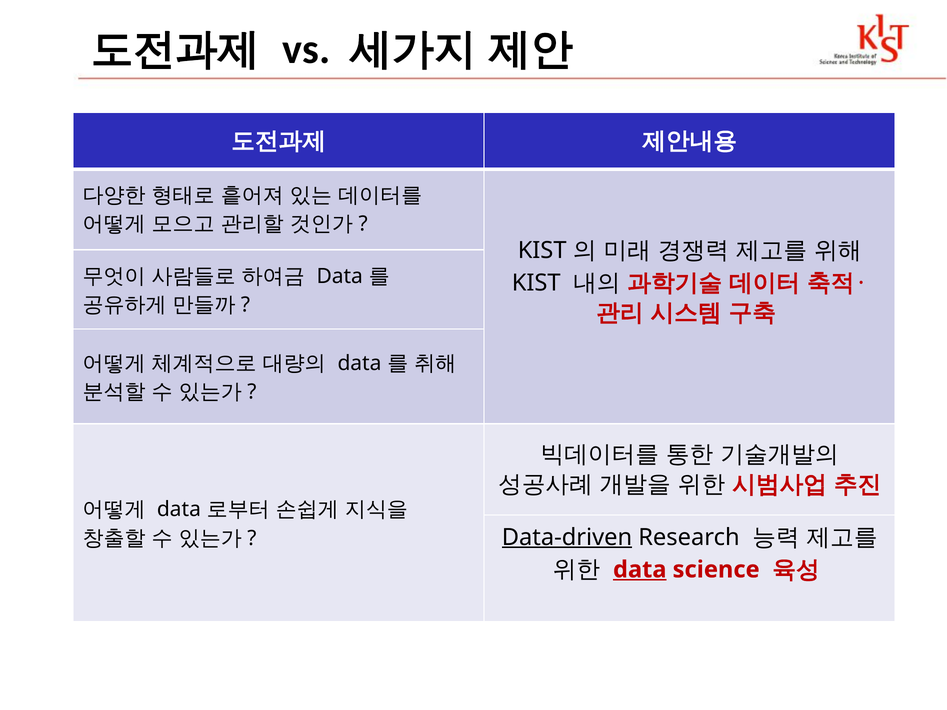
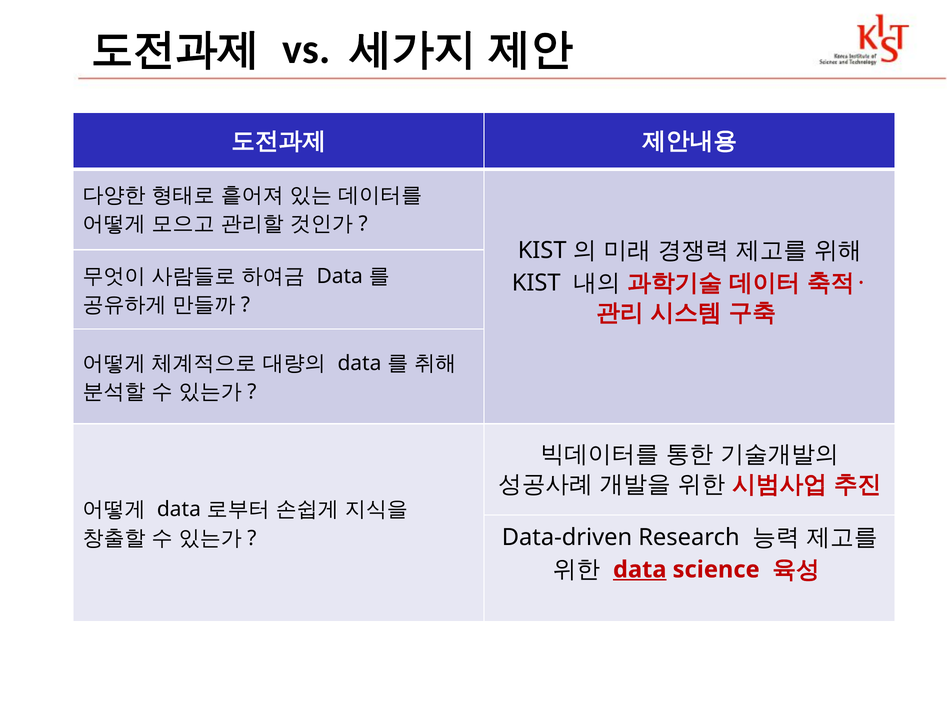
Data-driven underline: present -> none
